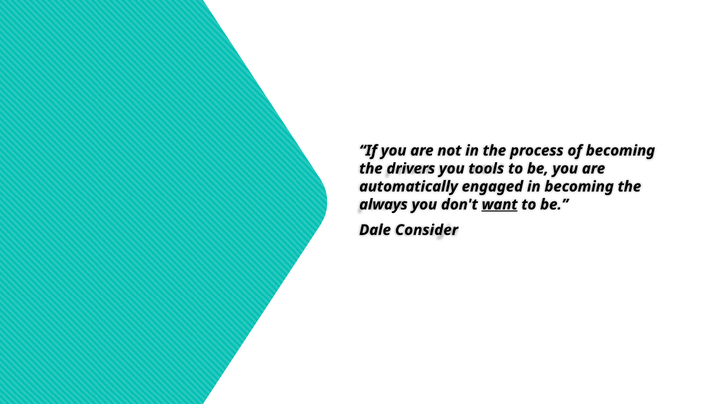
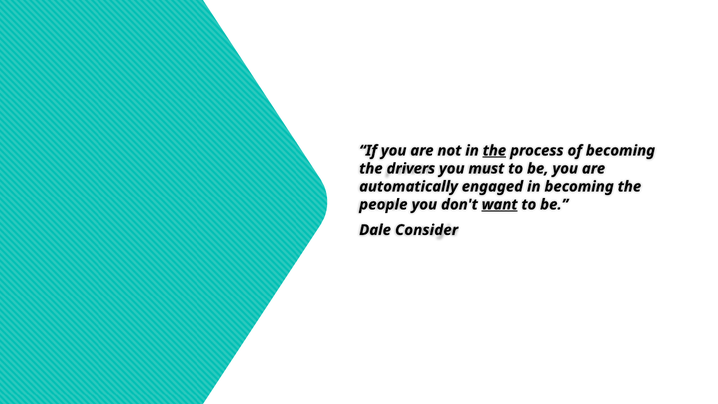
the at (494, 151) underline: none -> present
tools: tools -> must
always: always -> people
